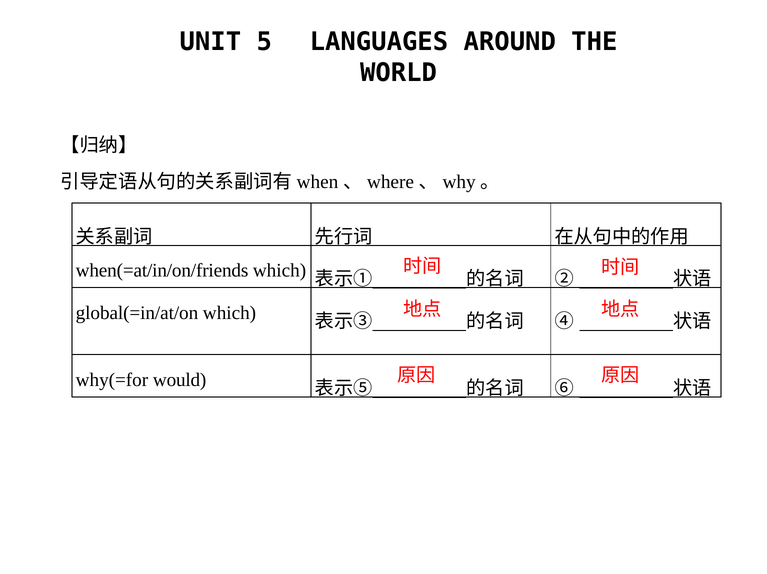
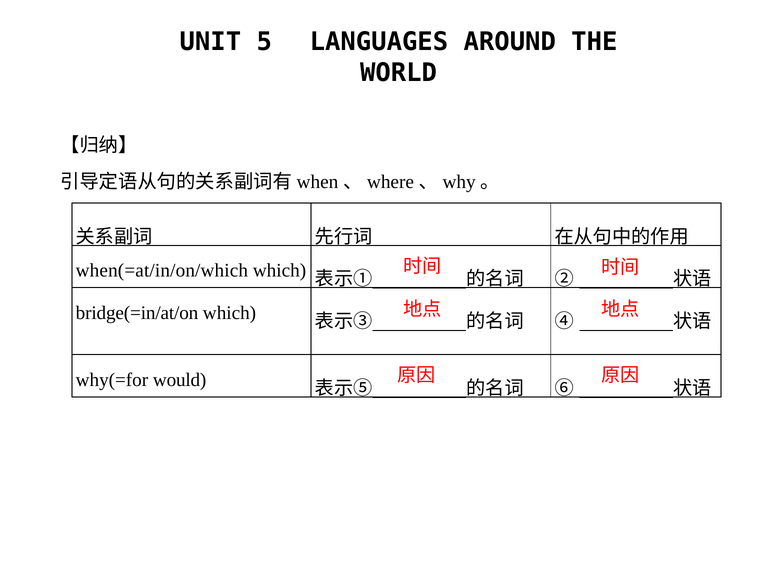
when(=at/in/on/friends: when(=at/in/on/friends -> when(=at/in/on/which
global(=in/at/on: global(=in/at/on -> bridge(=in/at/on
